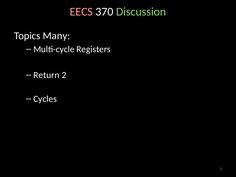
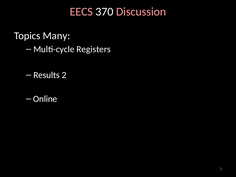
Discussion colour: light green -> pink
Return: Return -> Results
Cycles: Cycles -> Online
